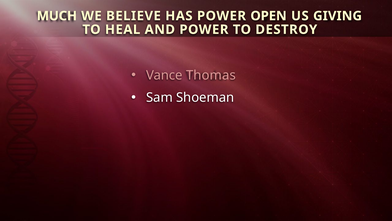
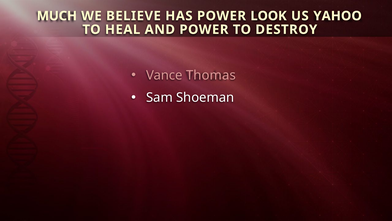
OPEN: OPEN -> LOOK
GIVING: GIVING -> YAHOO
